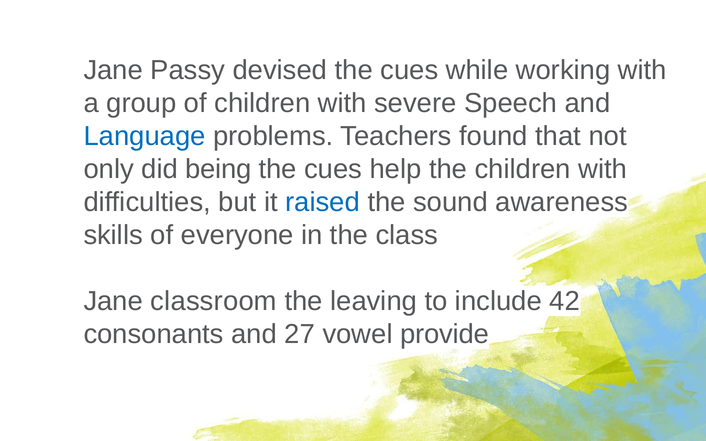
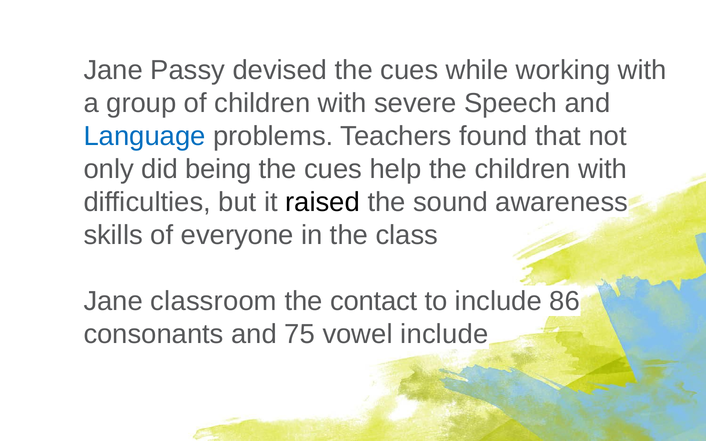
raised colour: blue -> black
leaving: leaving -> contact
42: 42 -> 86
27: 27 -> 75
vowel provide: provide -> include
